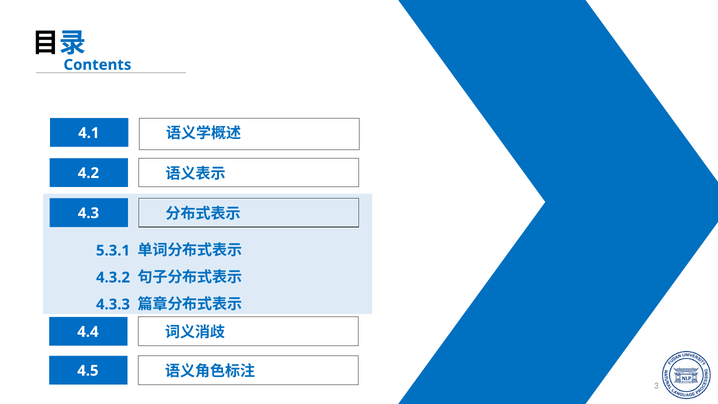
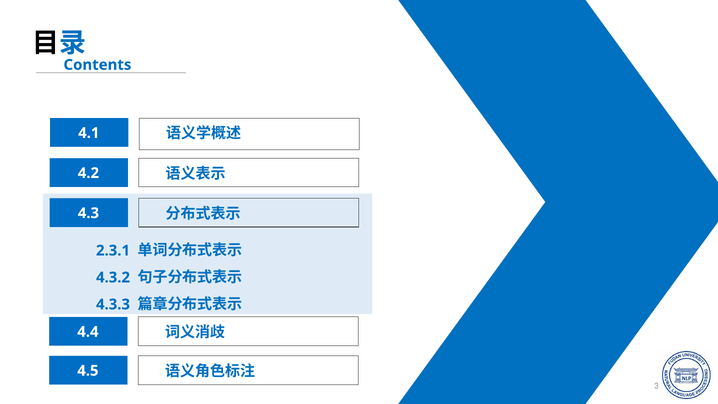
5.3.1: 5.3.1 -> 2.3.1
